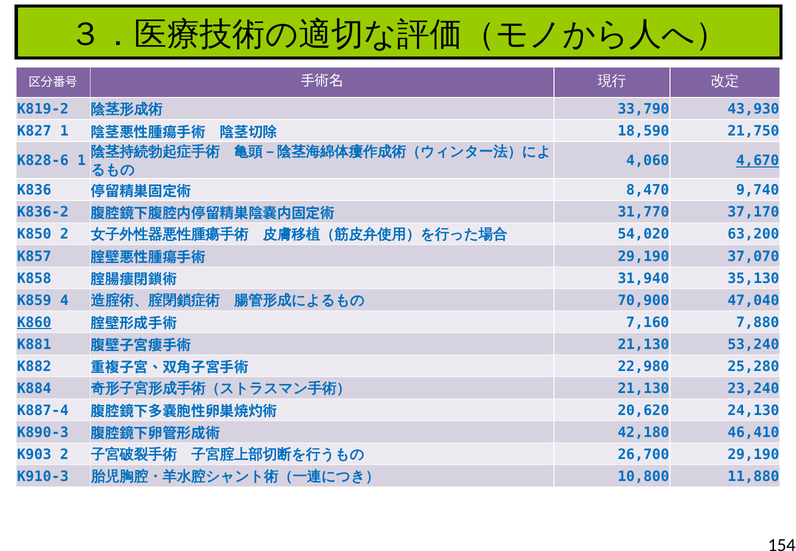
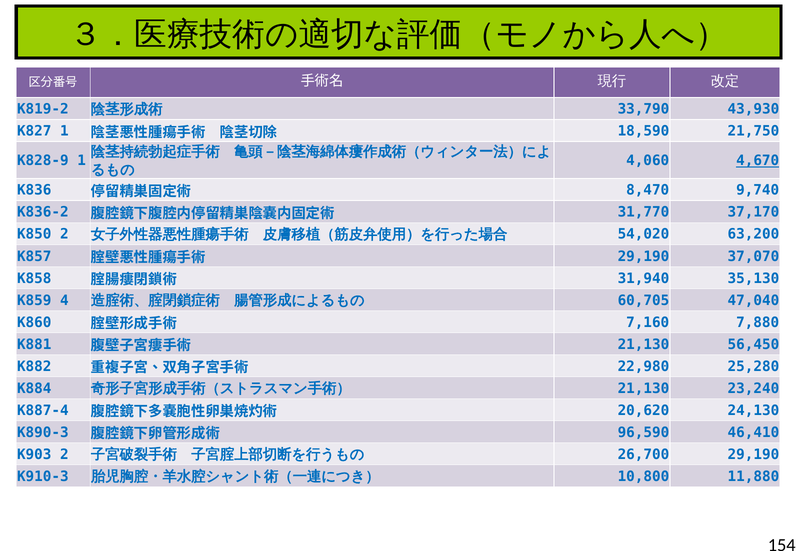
K828-6: K828-6 -> K828-9
70,900: 70,900 -> 60,705
K860 underline: present -> none
53,240: 53,240 -> 56,450
42,180: 42,180 -> 96,590
